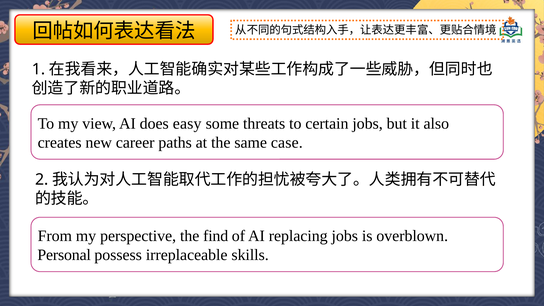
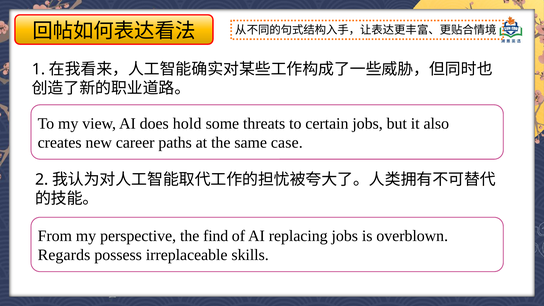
easy: easy -> hold
Personal: Personal -> Regards
